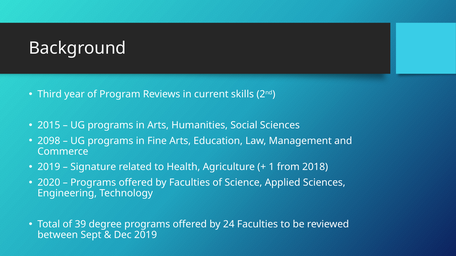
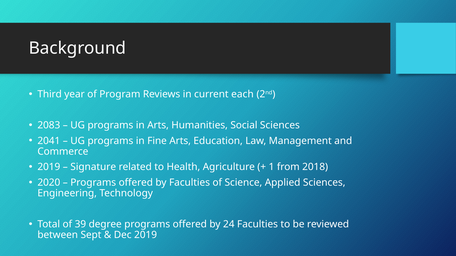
skills: skills -> each
2015: 2015 -> 2083
2098: 2098 -> 2041
